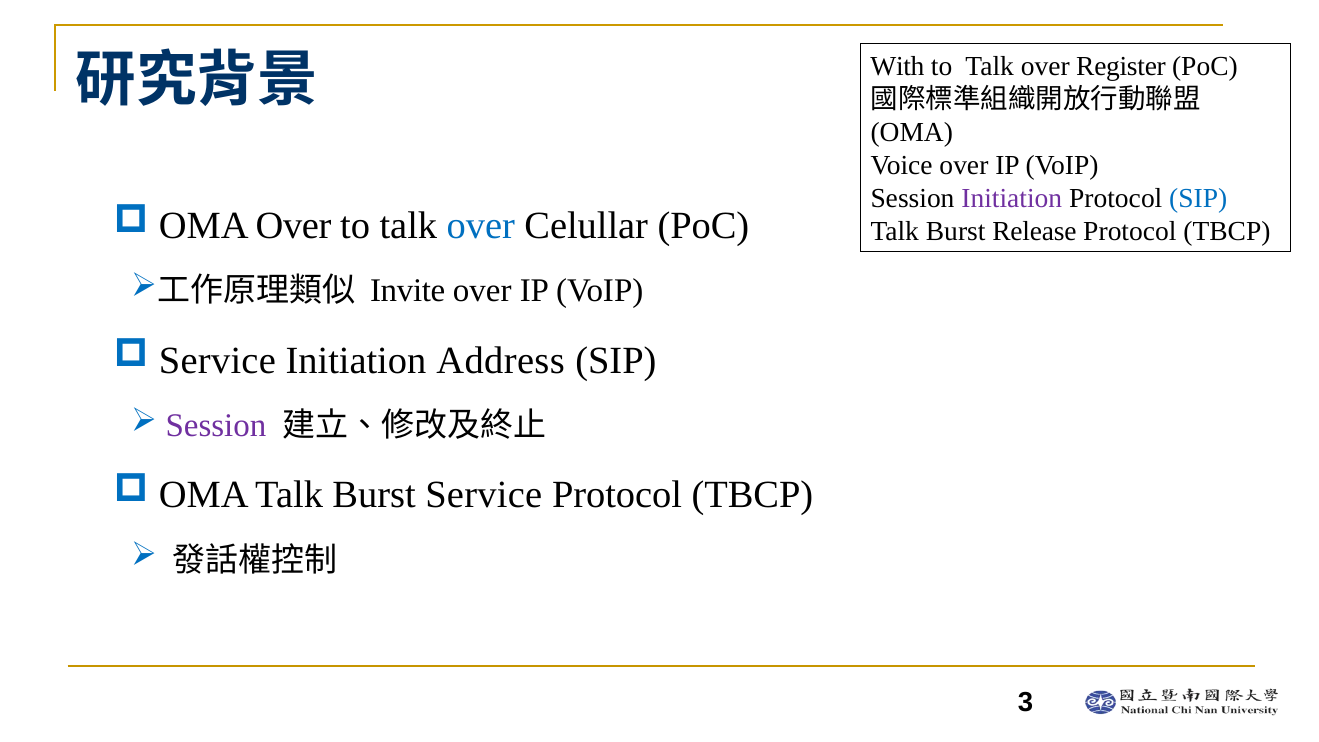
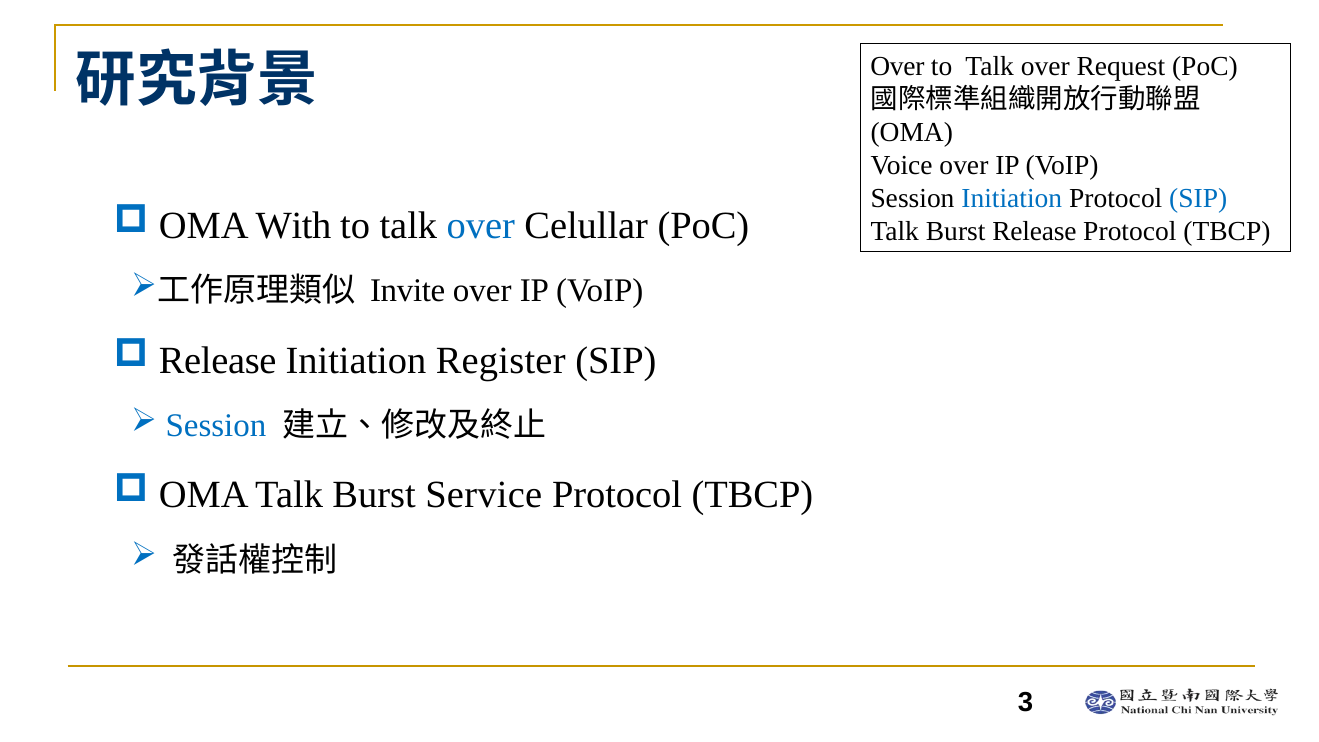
With at (897, 67): With -> Over
Register: Register -> Request
Initiation at (1012, 199) colour: purple -> blue
OMA Over: Over -> With
Service at (217, 360): Service -> Release
Address: Address -> Register
Session at (216, 426) colour: purple -> blue
